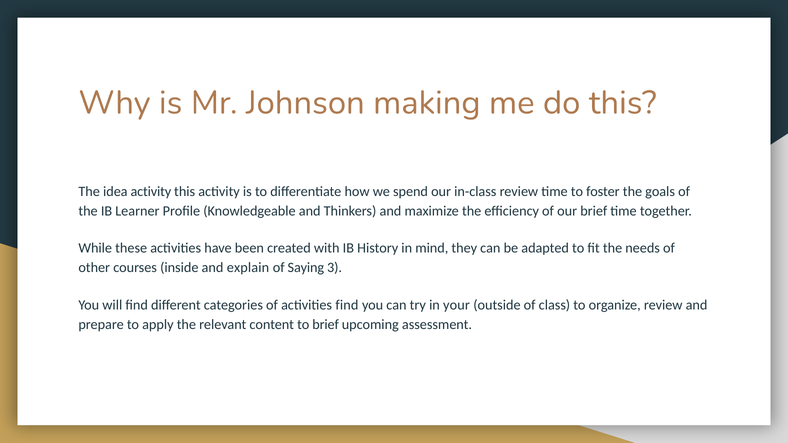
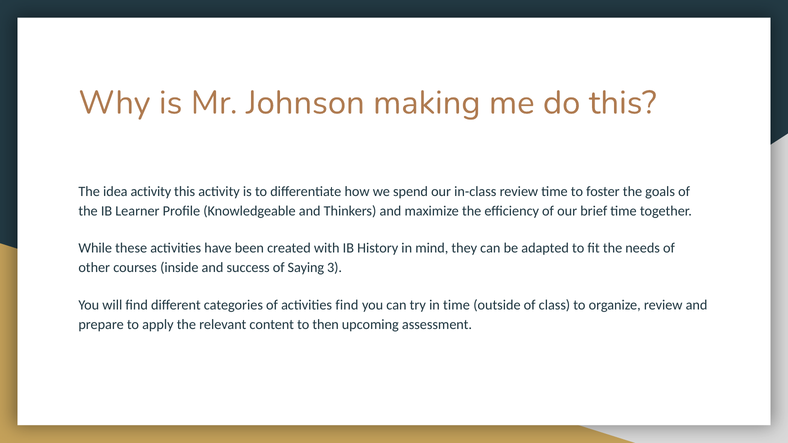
explain: explain -> success
in your: your -> time
to brief: brief -> then
